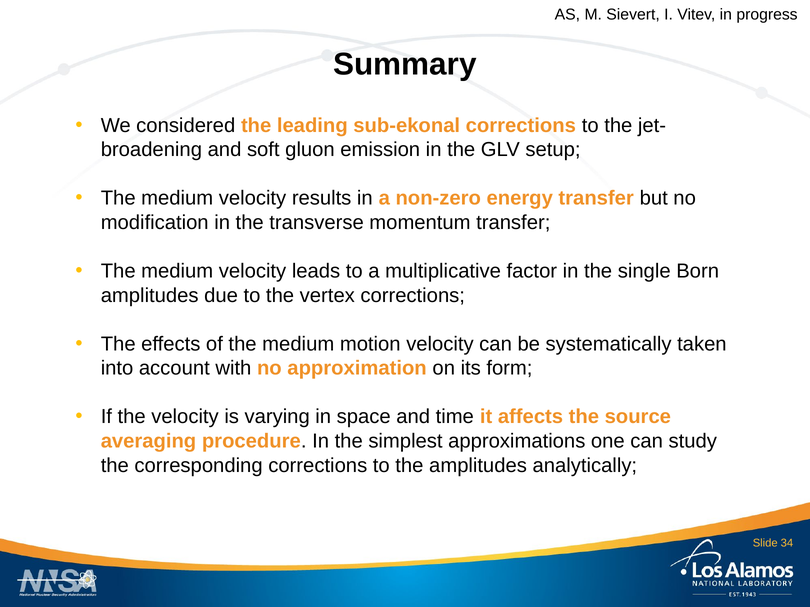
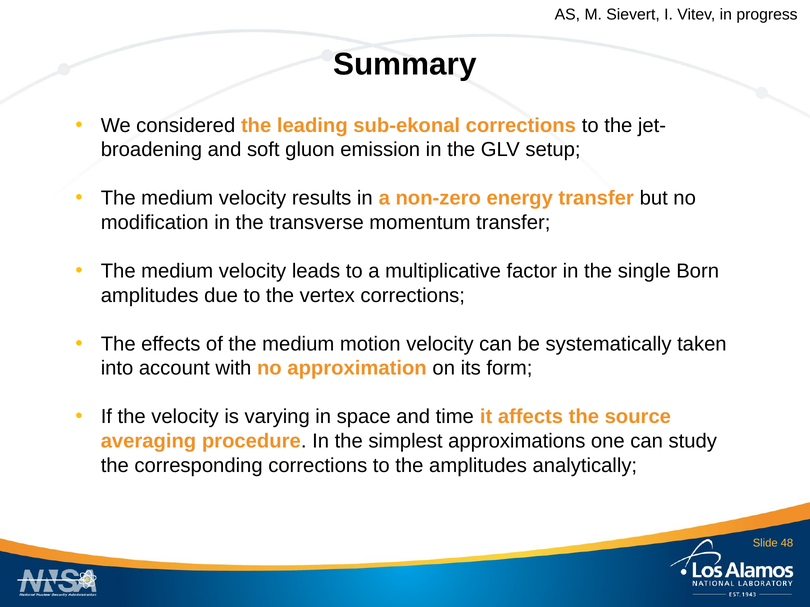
34: 34 -> 48
